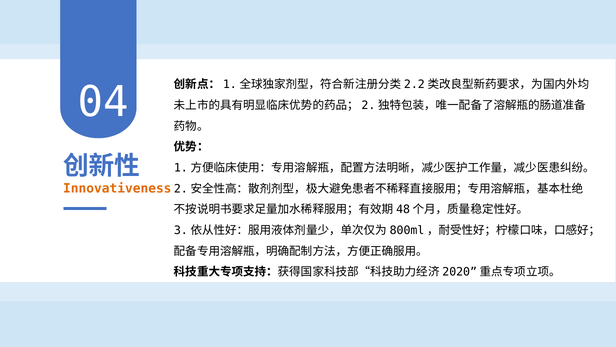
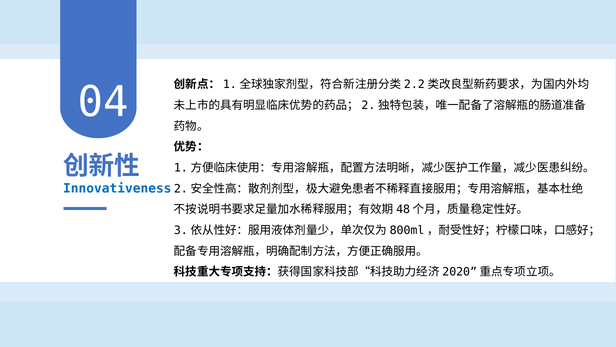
Innovativeness colour: orange -> blue
